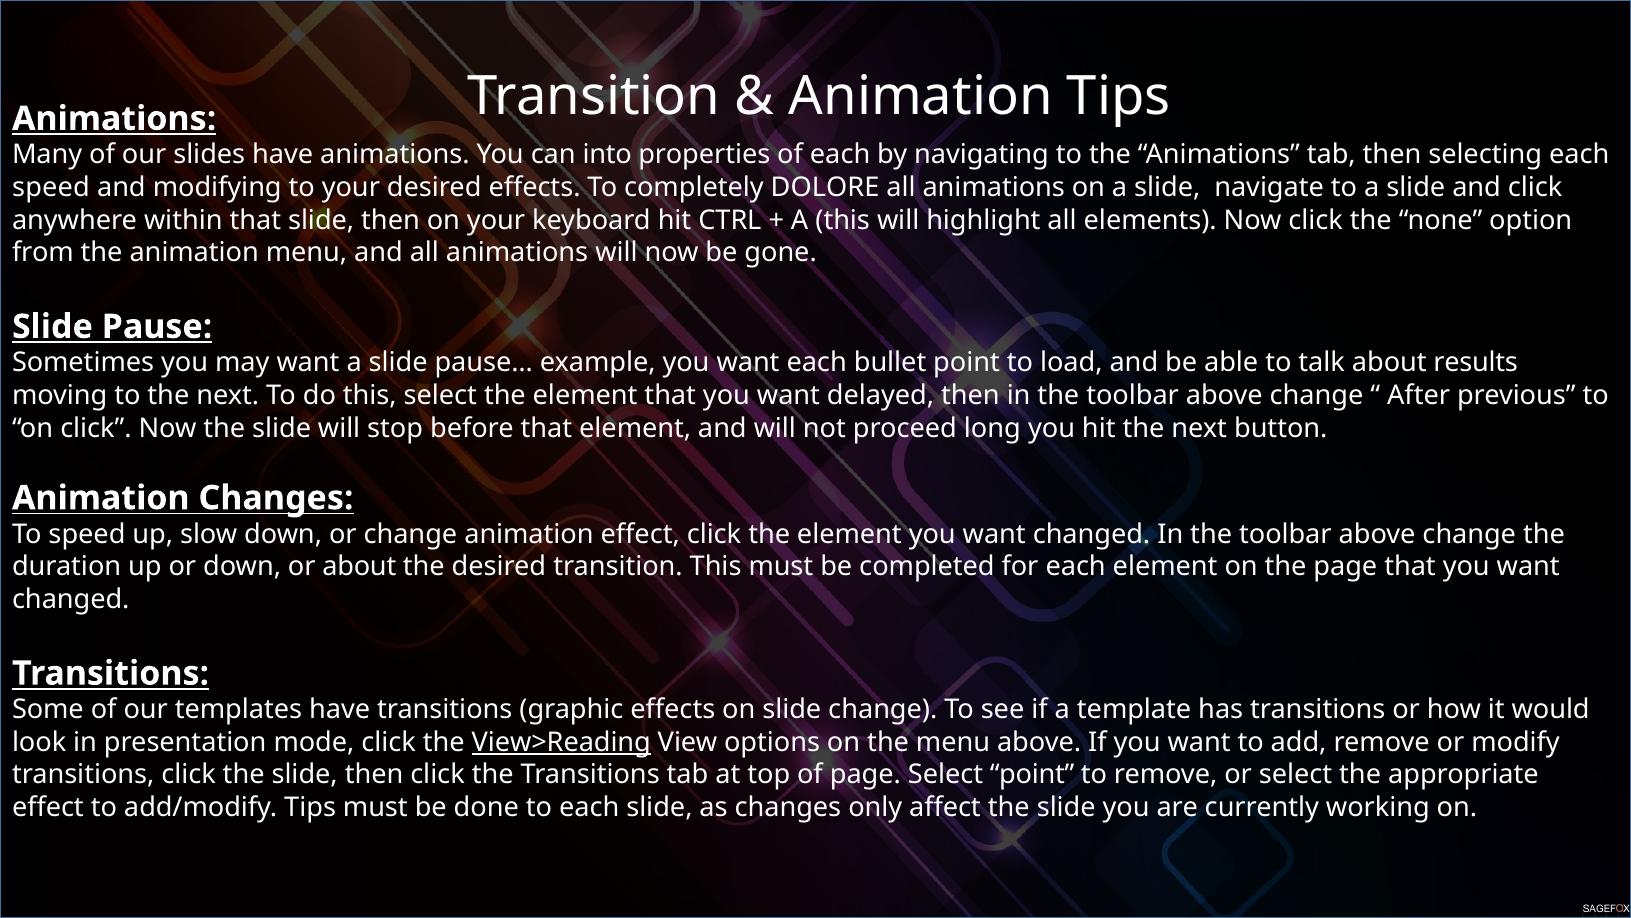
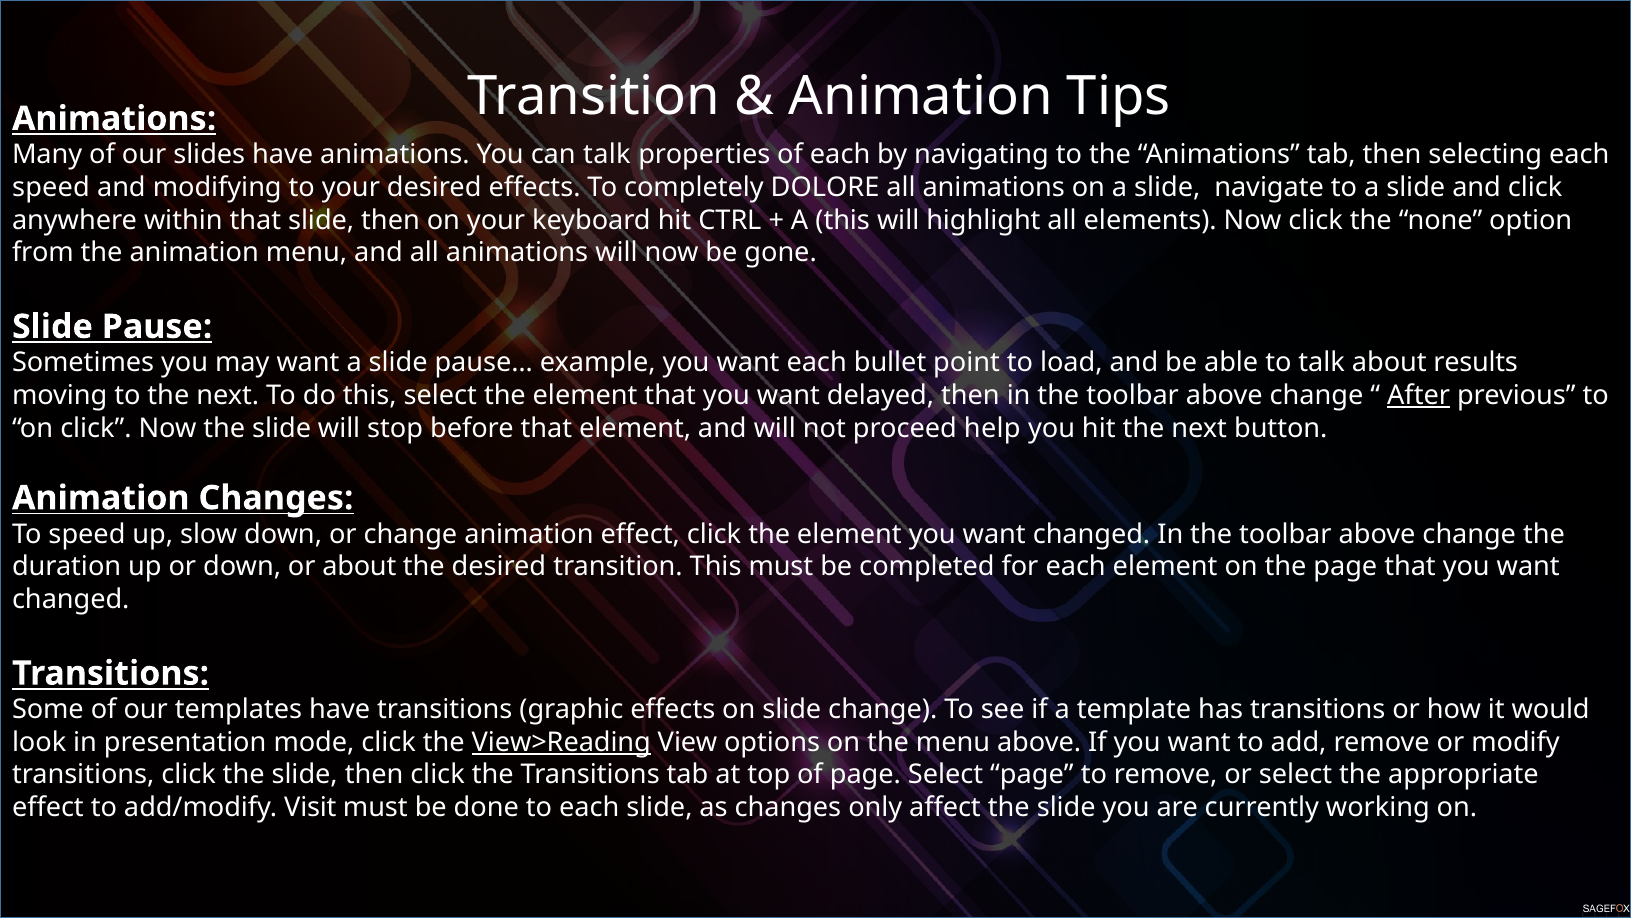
can into: into -> talk
After underline: none -> present
long: long -> help
Select point: point -> page
add/modify Tips: Tips -> Visit
